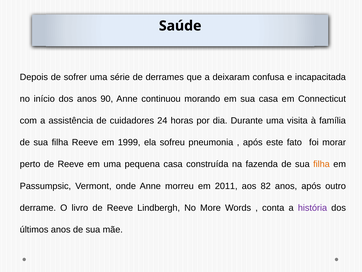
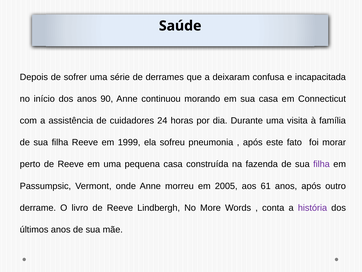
filha at (322, 164) colour: orange -> purple
2011: 2011 -> 2005
82: 82 -> 61
